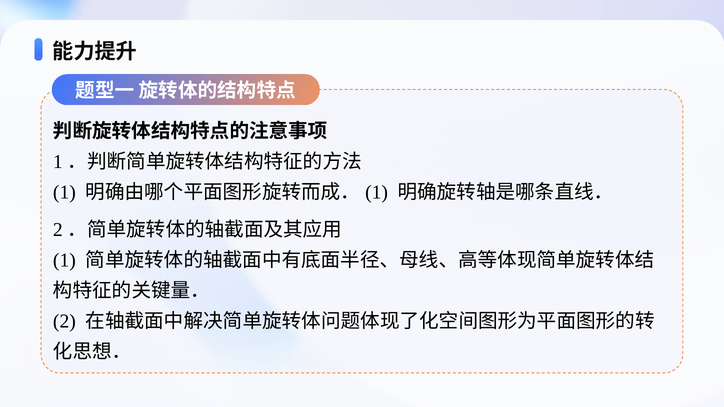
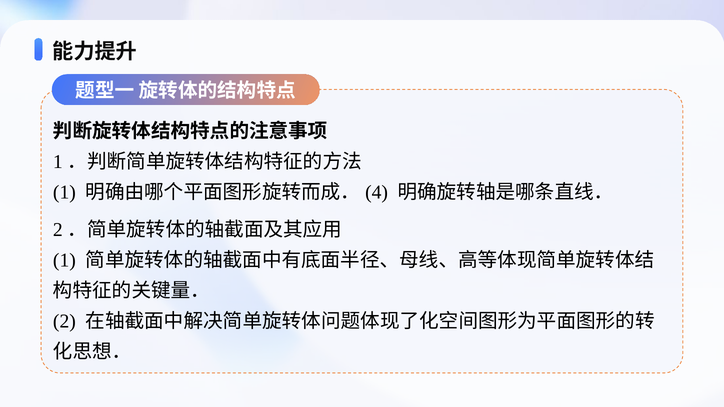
1 at (377, 192): 1 -> 4
